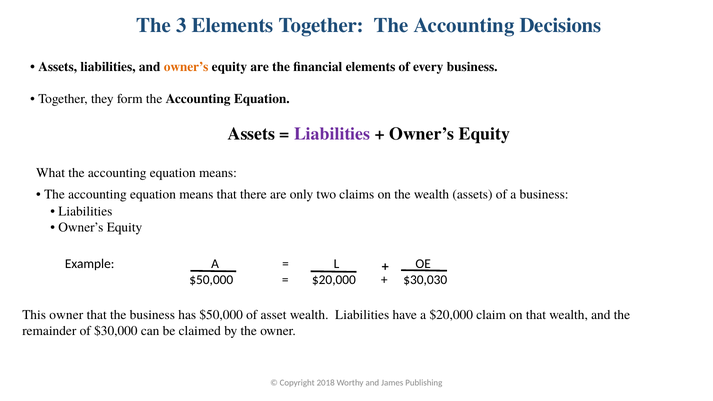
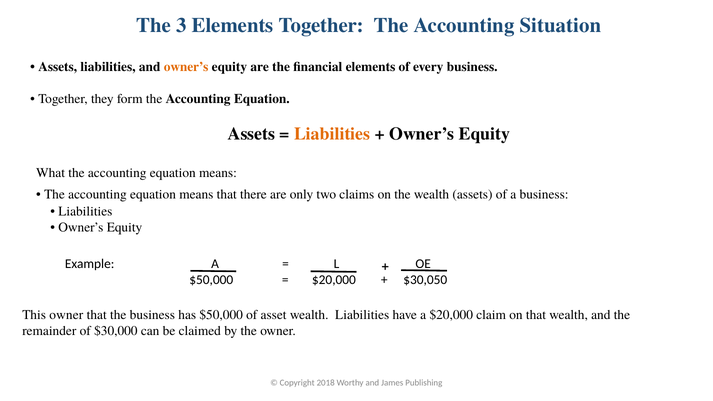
Decisions: Decisions -> Situation
Liabilities at (332, 134) colour: purple -> orange
$30,030: $30,030 -> $30,050
